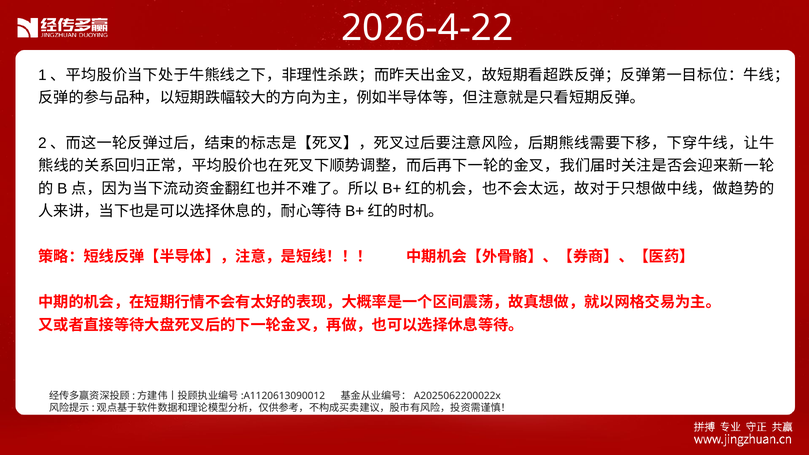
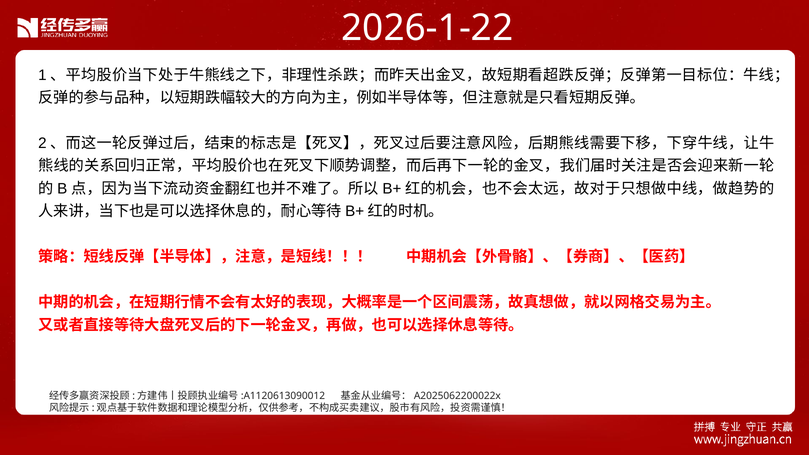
2026-4-22: 2026-4-22 -> 2026-1-22
